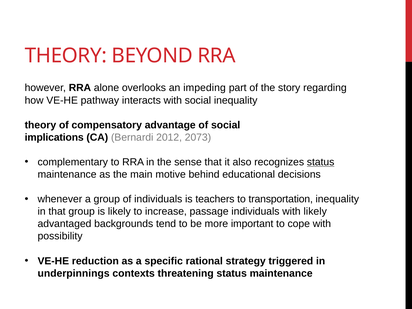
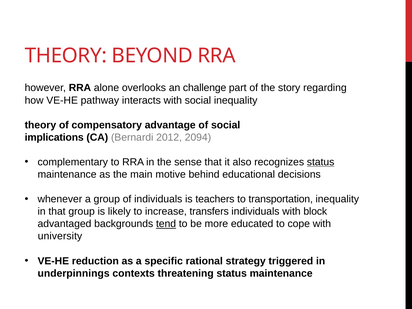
impeding: impeding -> challenge
2073: 2073 -> 2094
passage: passage -> transfers
with likely: likely -> block
tend underline: none -> present
important: important -> educated
possibility: possibility -> university
